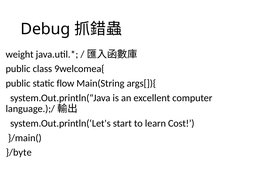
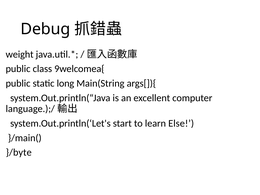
flow: flow -> long
Cost: Cost -> Else
